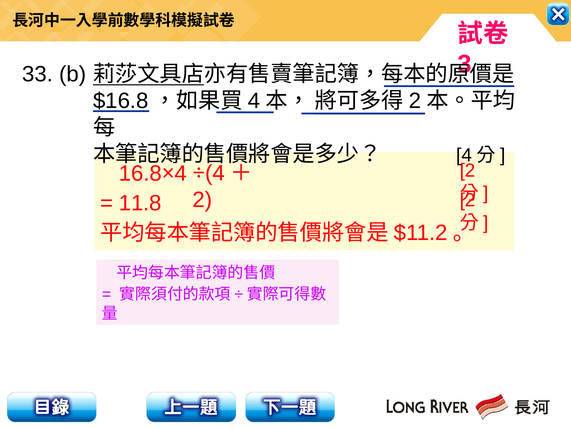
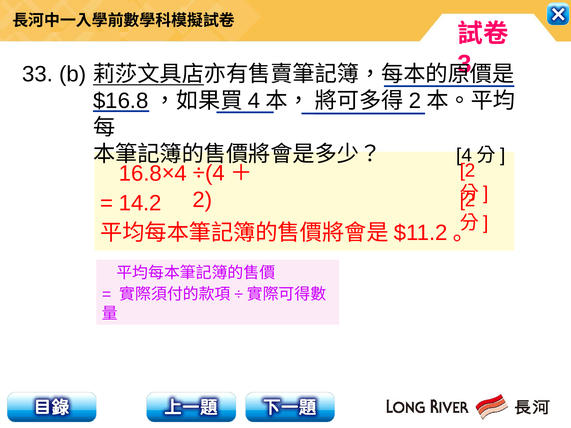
11.8: 11.8 -> 14.2
